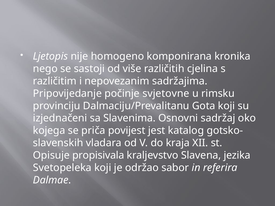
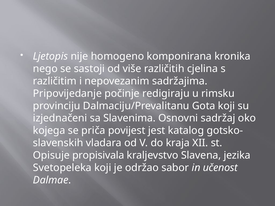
svjetovne: svjetovne -> redigiraju
referira: referira -> učenost
